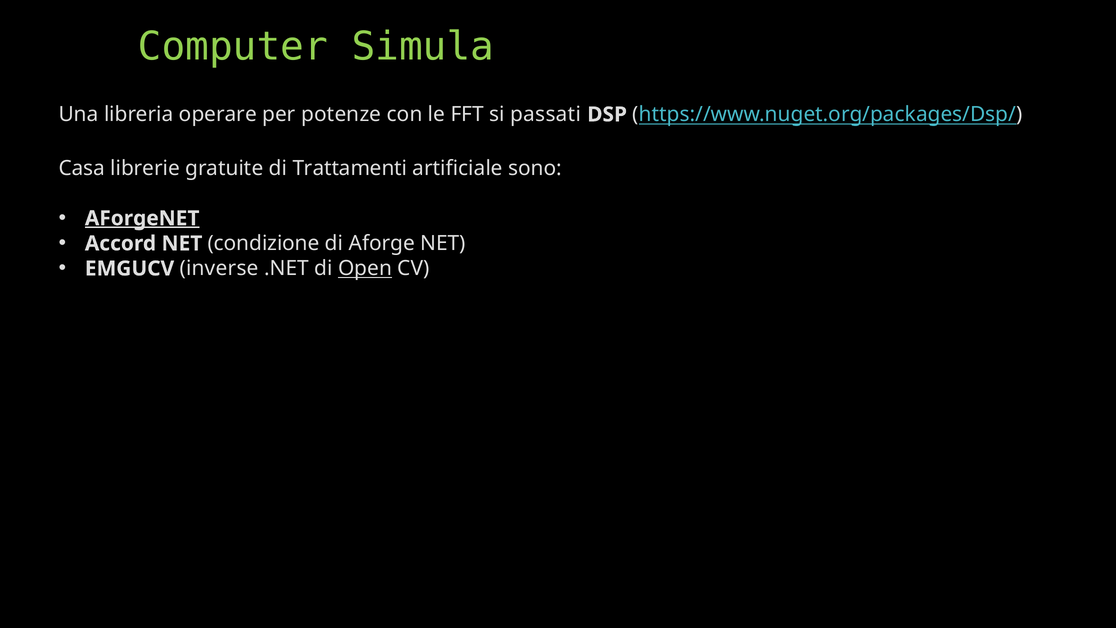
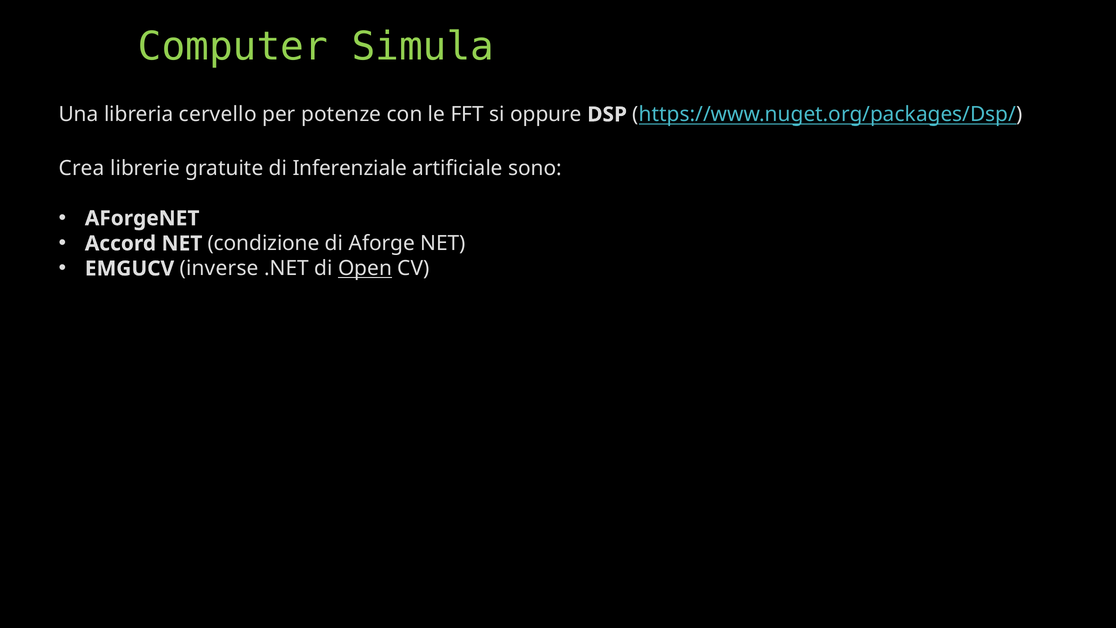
operare: operare -> cervello
passati: passati -> oppure
Casa: Casa -> Crea
Trattamenti: Trattamenti -> Inferenziale
AForgeNET underline: present -> none
